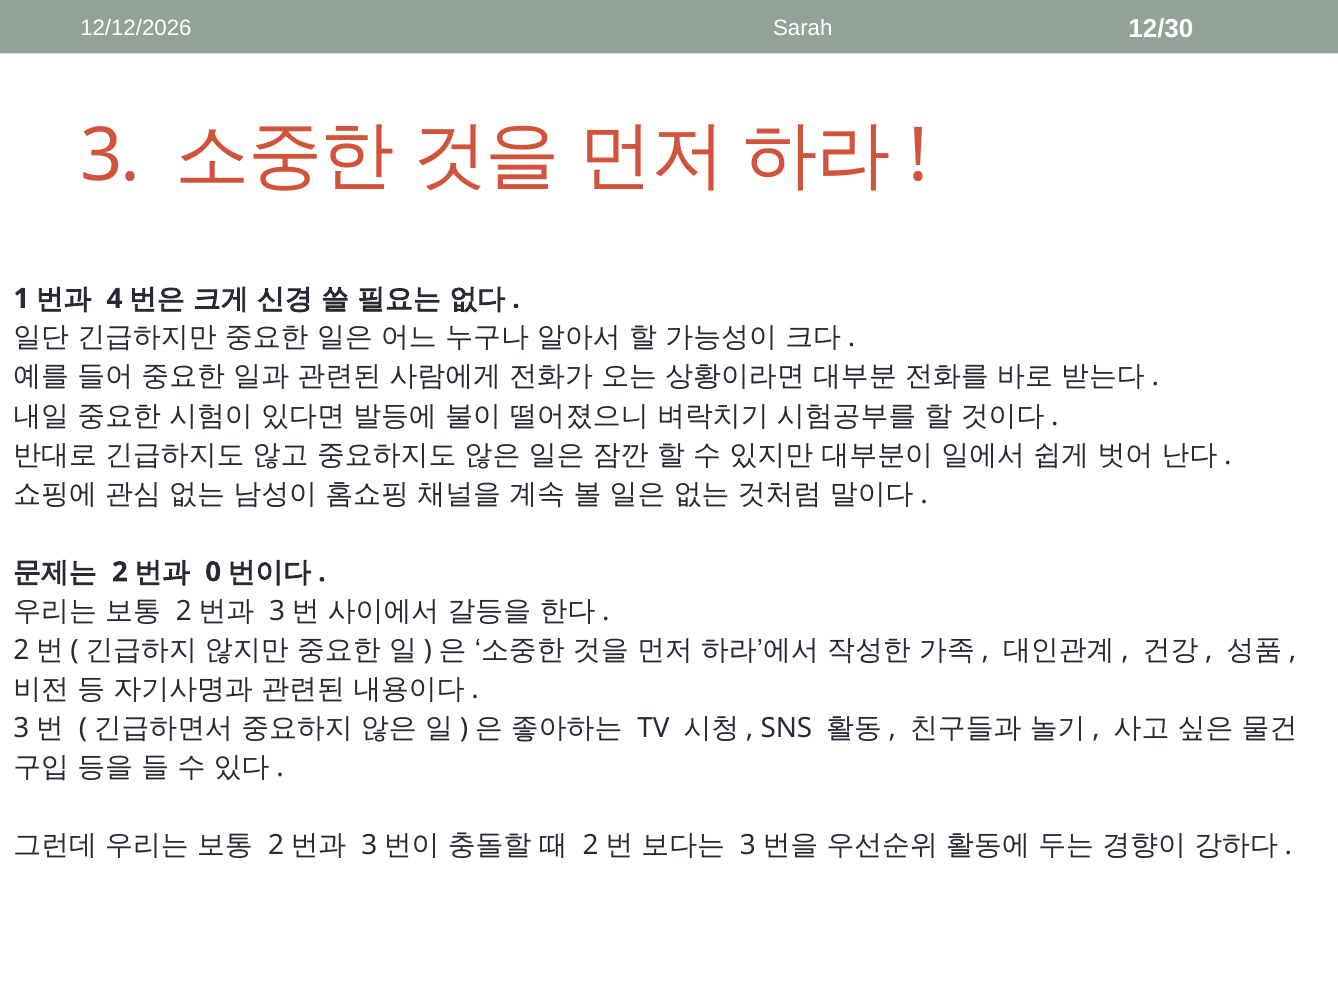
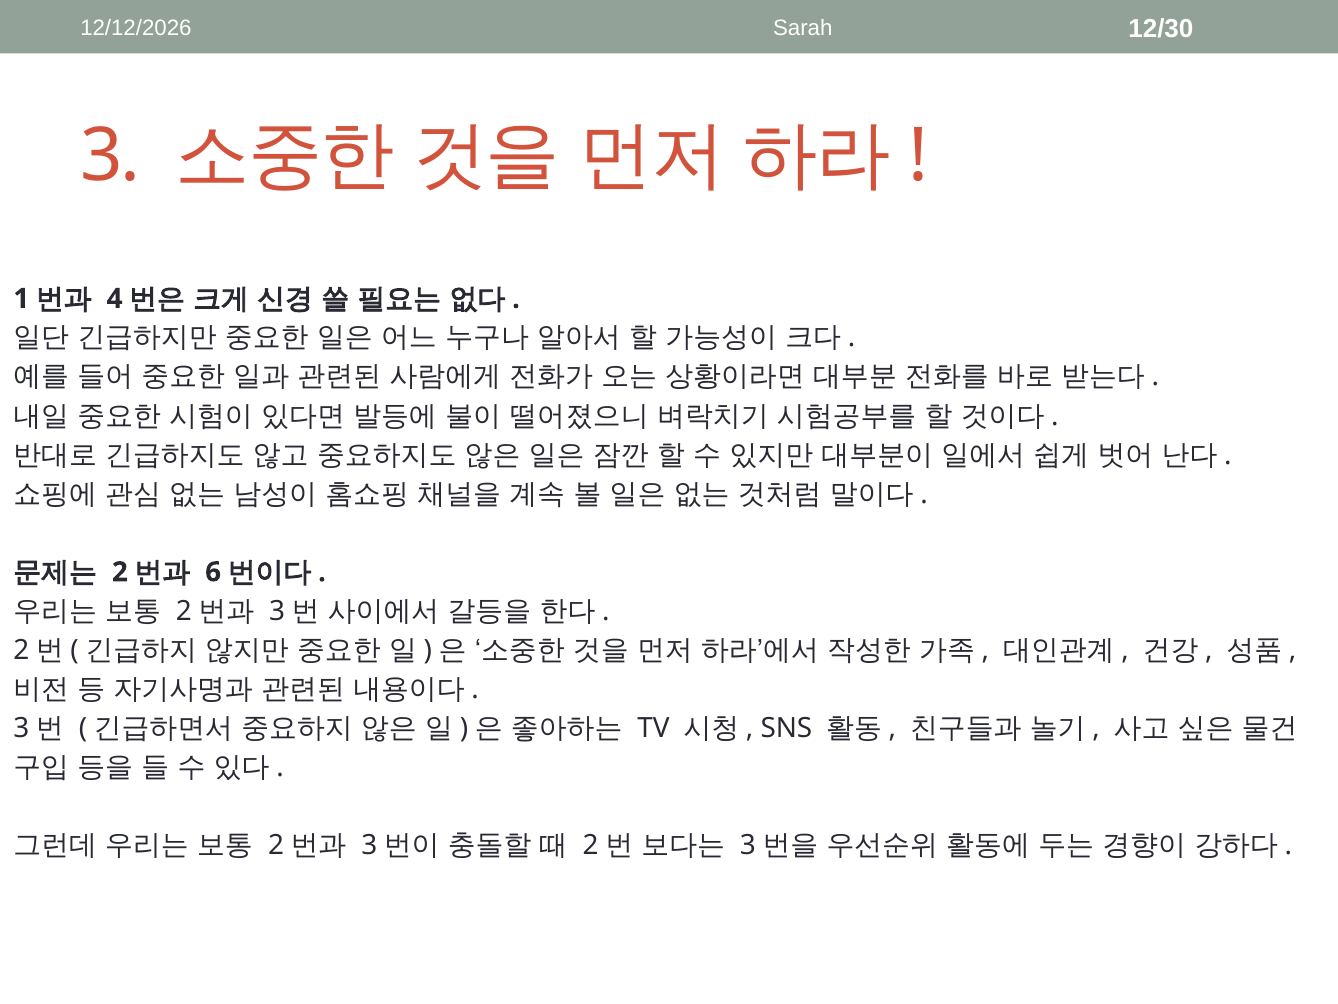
0: 0 -> 6
